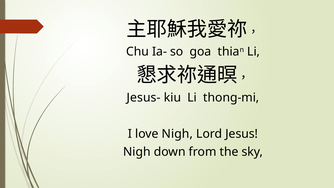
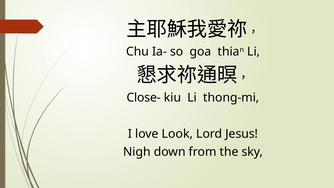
Jesus-: Jesus- -> Close-
love Nigh: Nigh -> Look
